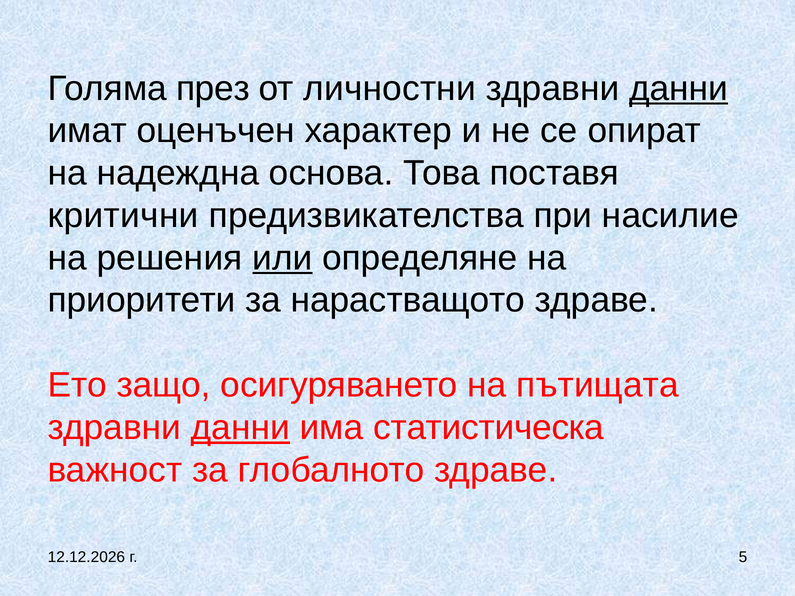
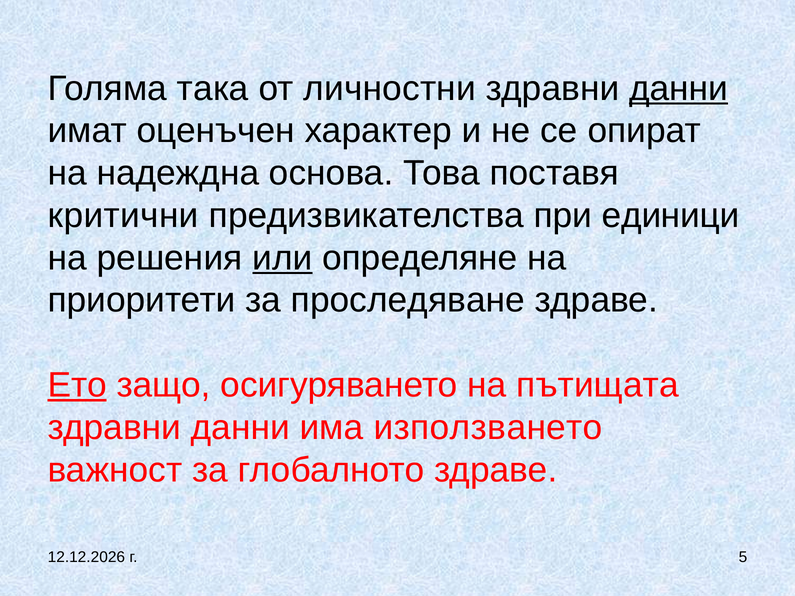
през: през -> така
насилие: насилие -> единици
нарастващото: нарастващото -> проследяване
Ето underline: none -> present
данни at (240, 428) underline: present -> none
статистическа: статистическа -> използването
